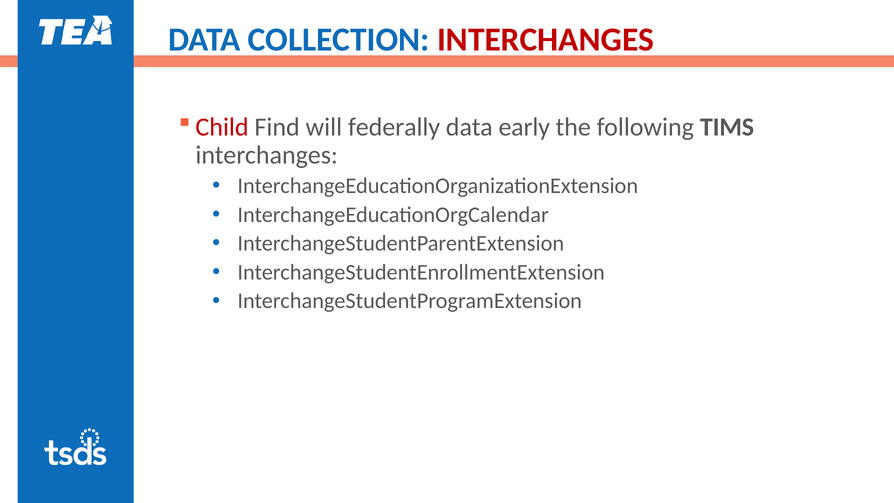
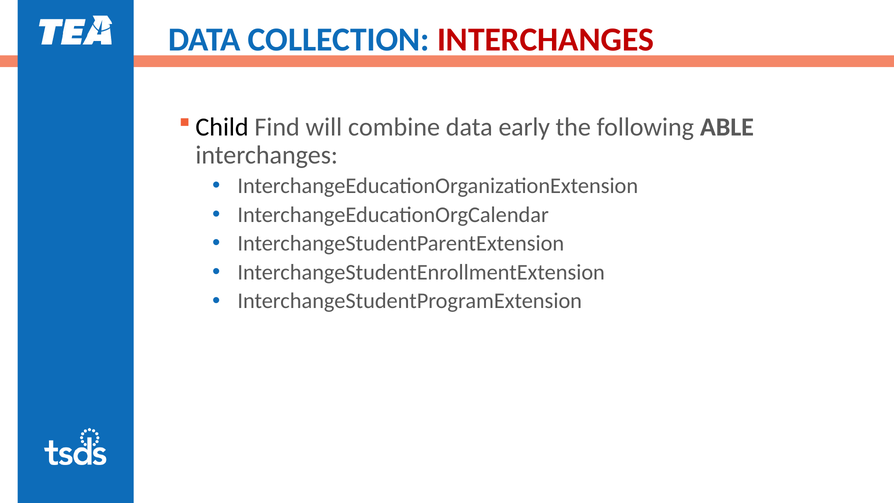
Child colour: red -> black
federally: federally -> combine
TIMS: TIMS -> ABLE
